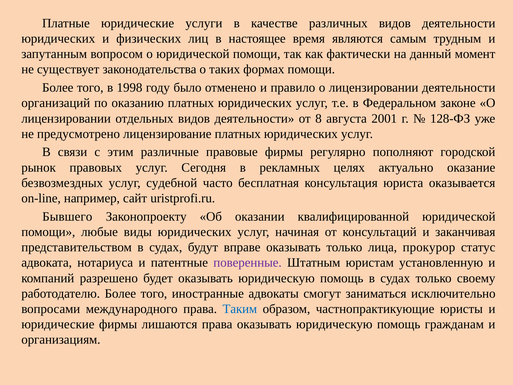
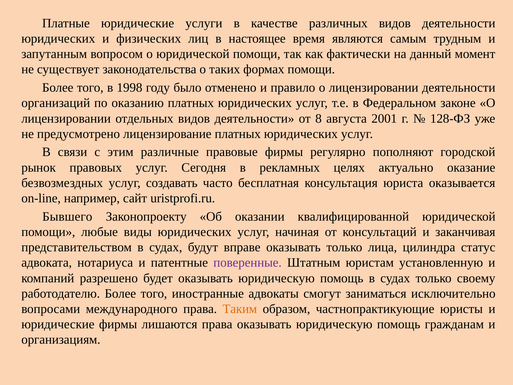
судебной: судебной -> создавать
прокурор: прокурор -> цилиндра
Таким colour: blue -> orange
